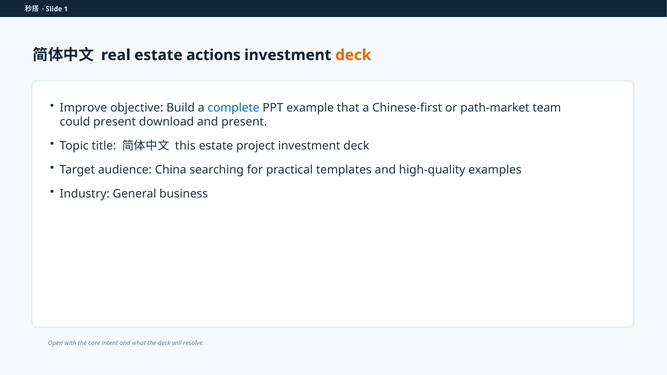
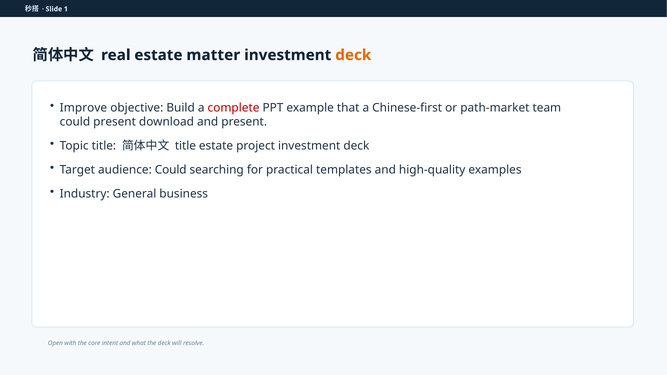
actions: actions -> matter
complete colour: blue -> red
this at (185, 146): this -> title
audience China: China -> Could
